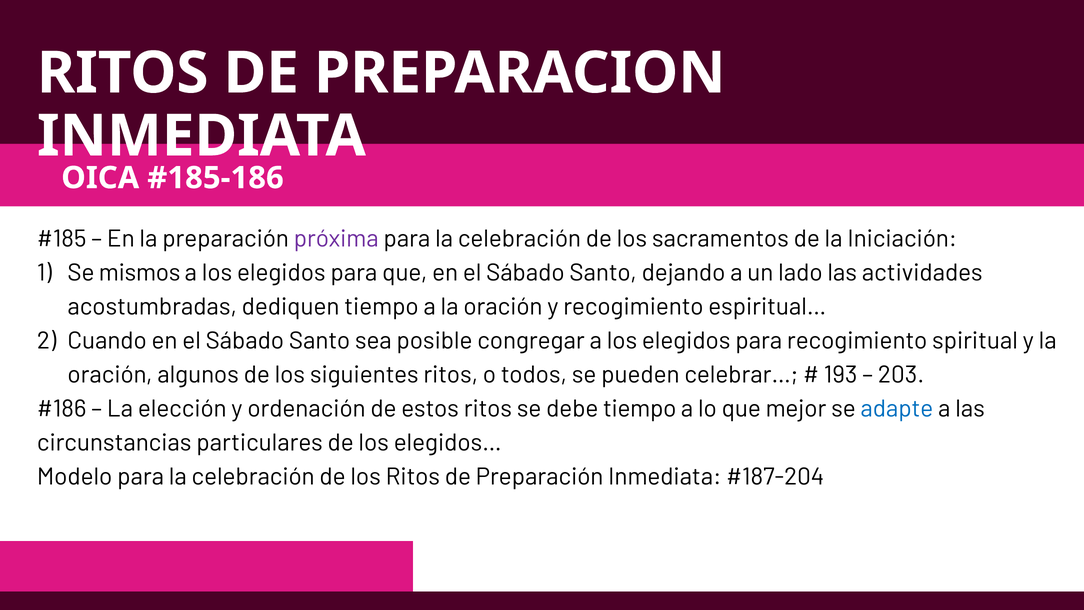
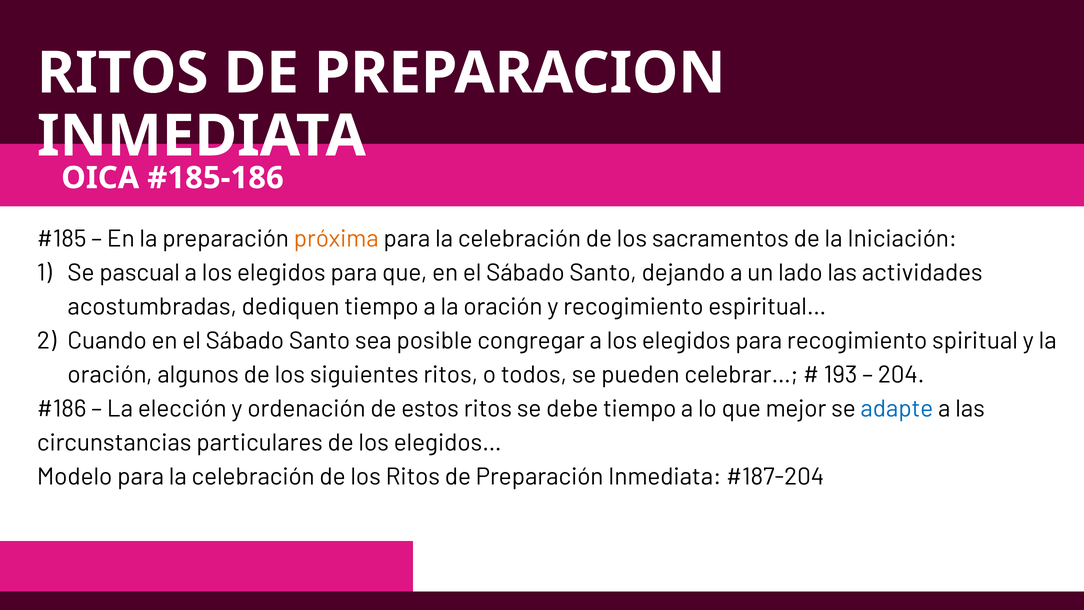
próxima colour: purple -> orange
mismos: mismos -> pascual
203: 203 -> 204
